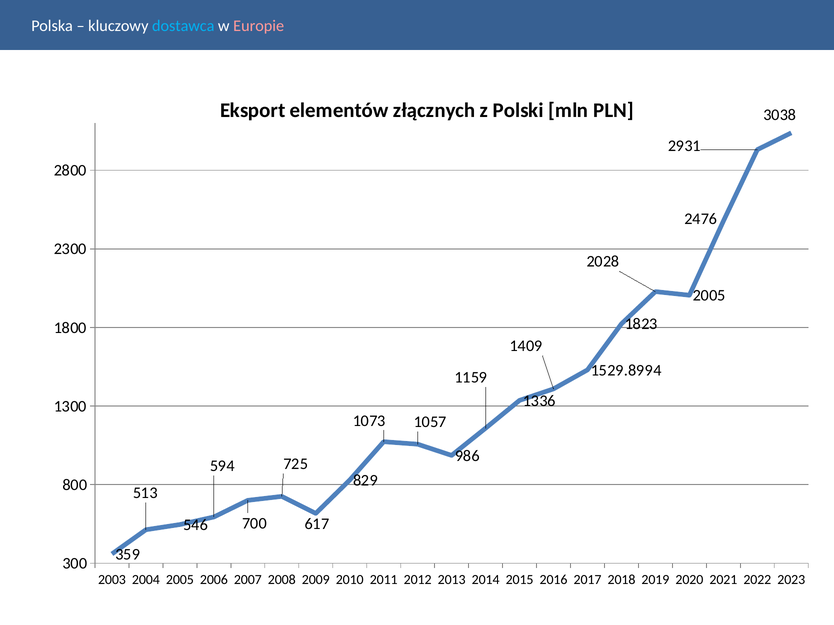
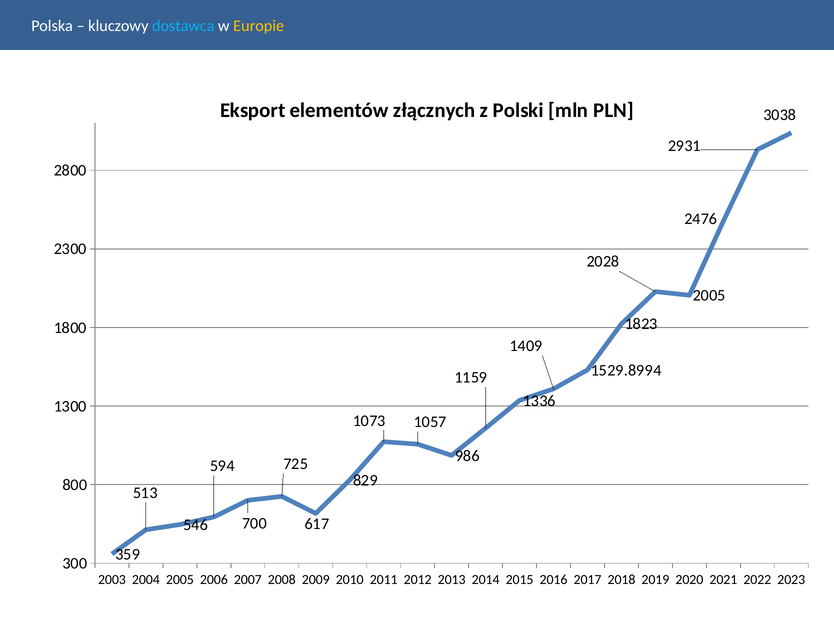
Europie colour: pink -> yellow
